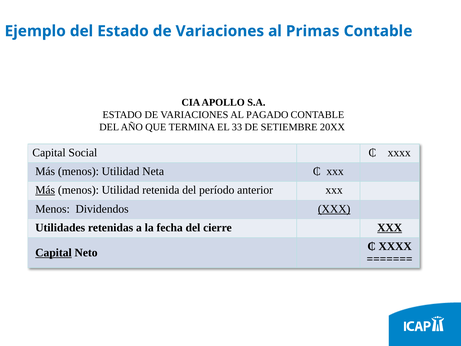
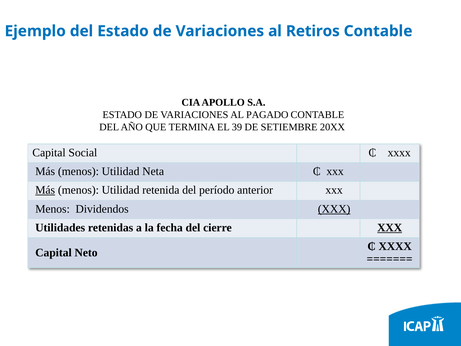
Primas: Primas -> Retiros
33: 33 -> 39
Capital at (53, 253) underline: present -> none
